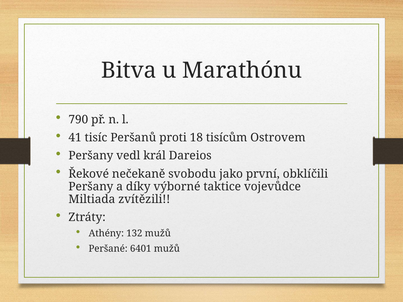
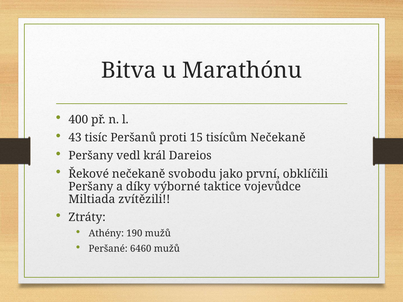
790: 790 -> 400
41: 41 -> 43
18: 18 -> 15
tisícům Ostrovem: Ostrovem -> Nečekaně
132: 132 -> 190
6401: 6401 -> 6460
